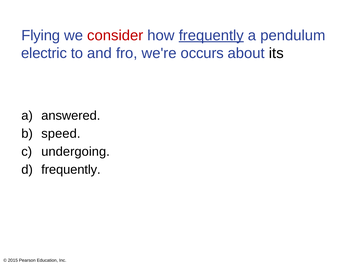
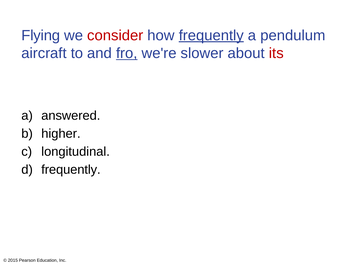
electric: electric -> aircraft
fro underline: none -> present
occurs: occurs -> slower
its colour: black -> red
speed: speed -> higher
undergoing: undergoing -> longitudinal
